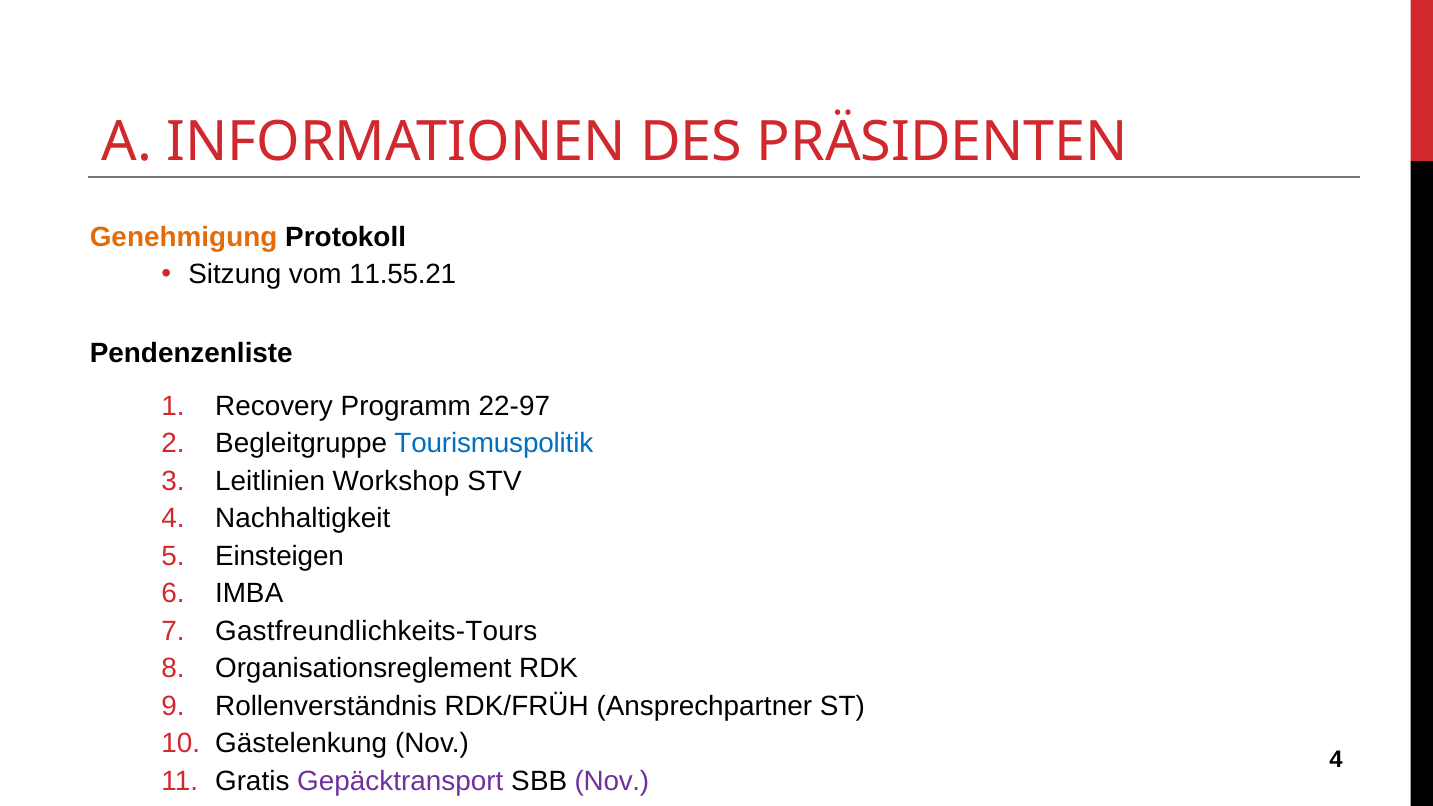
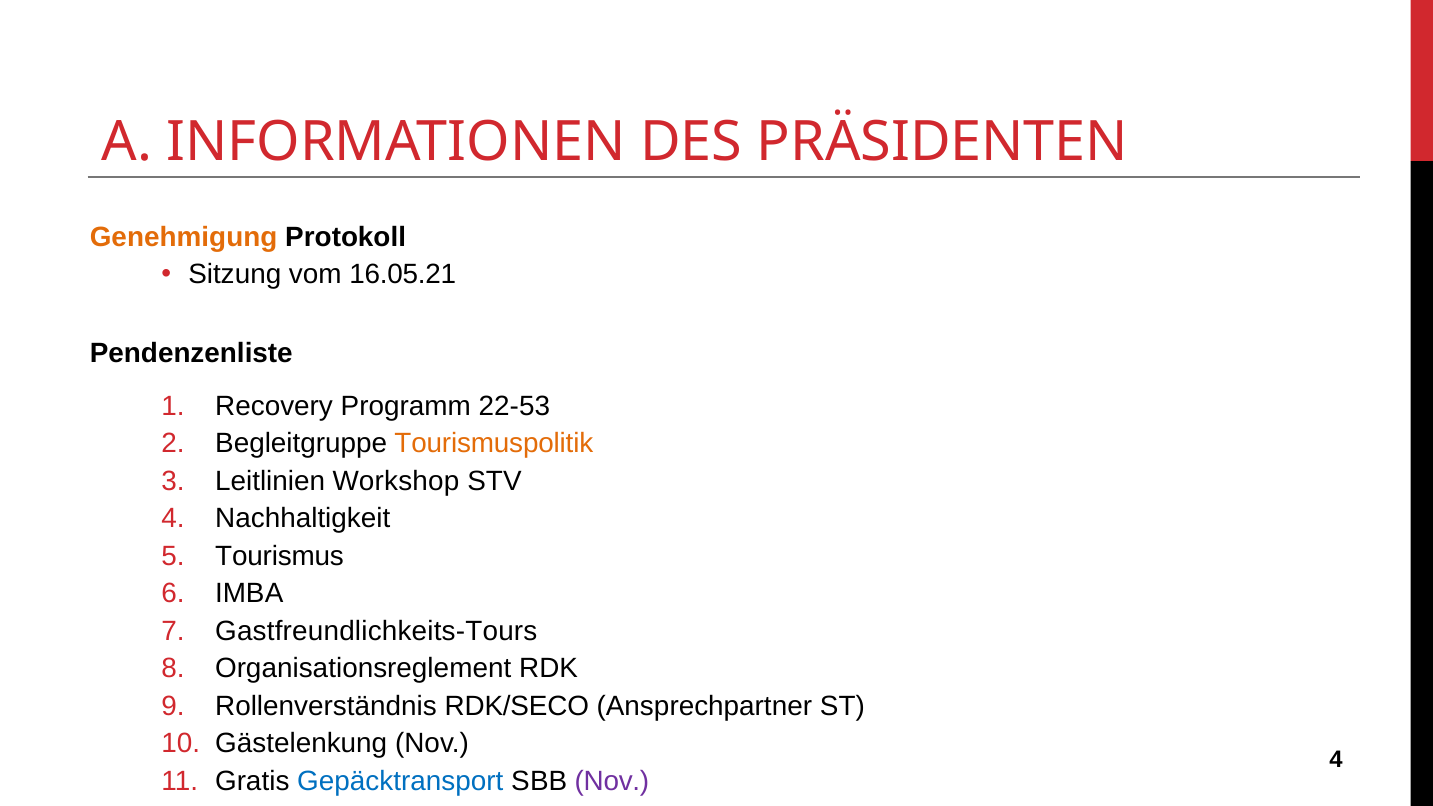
11.55.21: 11.55.21 -> 16.05.21
22-97: 22-97 -> 22-53
Tourismuspolitik colour: blue -> orange
Einsteigen: Einsteigen -> Tourismus
RDK/FRÜH: RDK/FRÜH -> RDK/SECO
Gepäcktransport colour: purple -> blue
